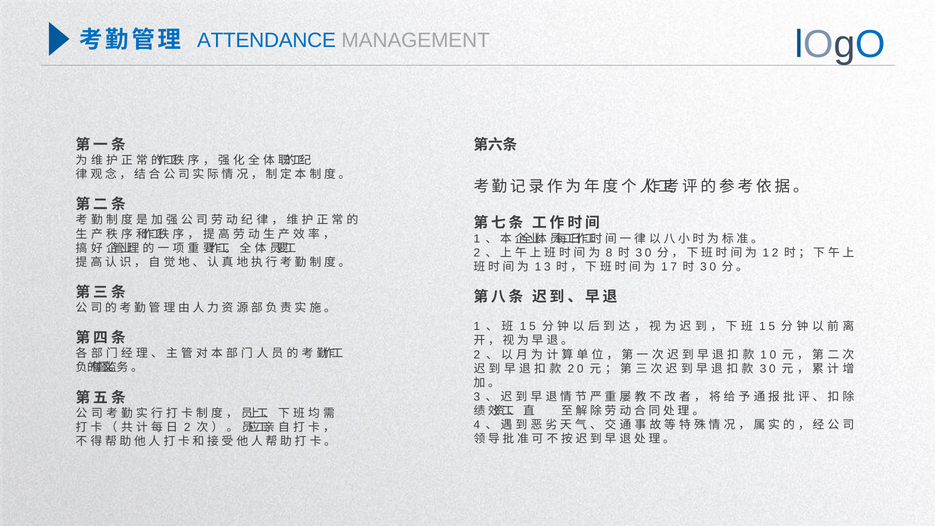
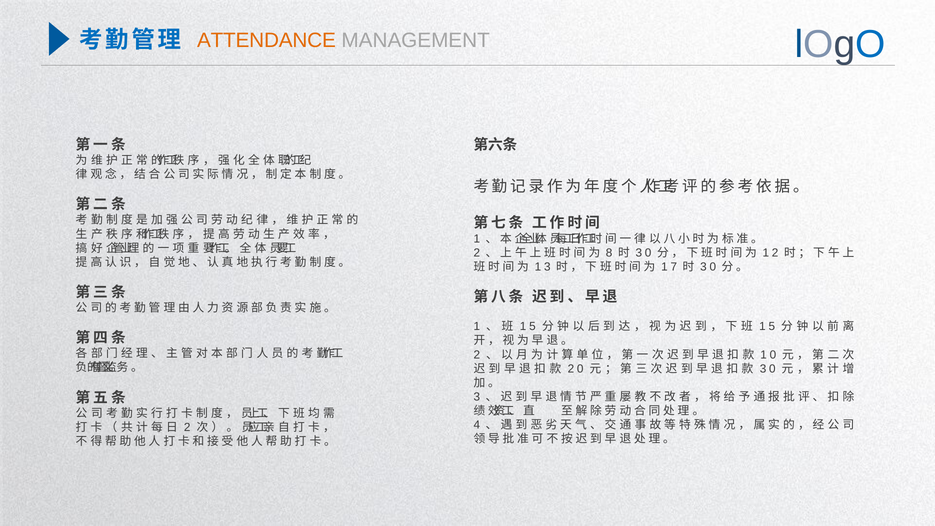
ATTENDANCE colour: blue -> orange
